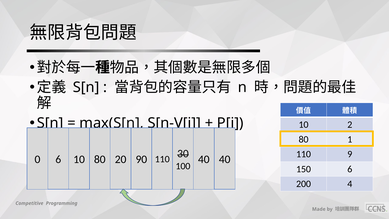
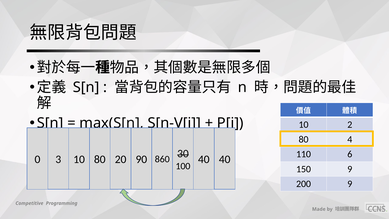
1: 1 -> 4
9: 9 -> 6
0 6: 6 -> 3
90 110: 110 -> 860
150 6: 6 -> 9
200 4: 4 -> 9
